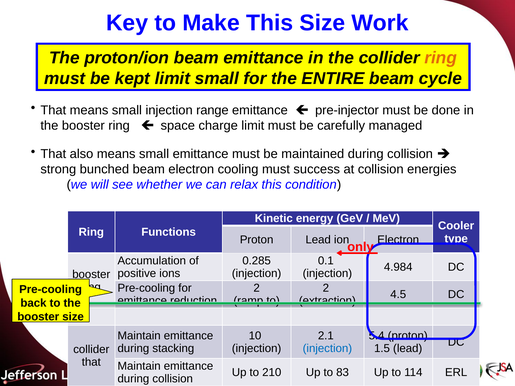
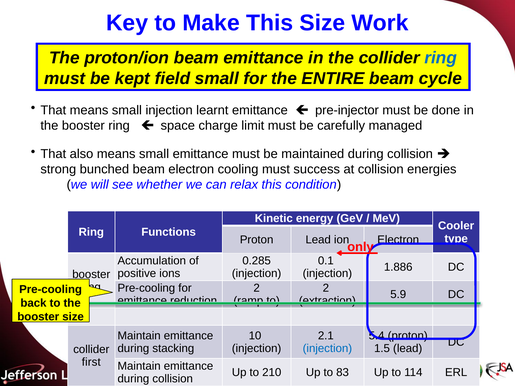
ring at (441, 58) colour: orange -> blue
kept limit: limit -> field
range: range -> learnt
4.984: 4.984 -> 1.886
4.5: 4.5 -> 5.9
that at (91, 362): that -> first
